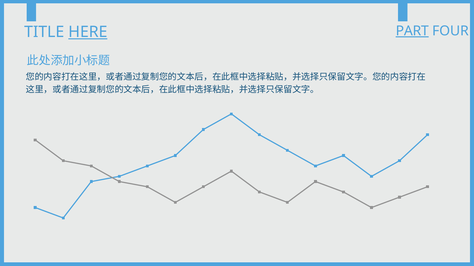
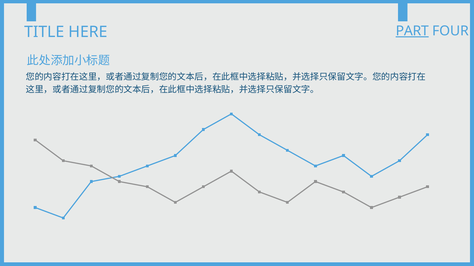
HERE underline: present -> none
